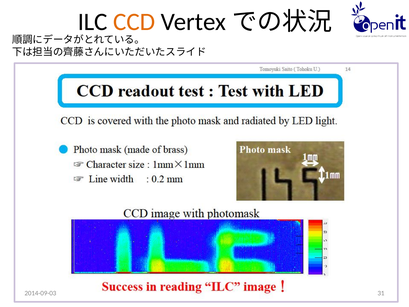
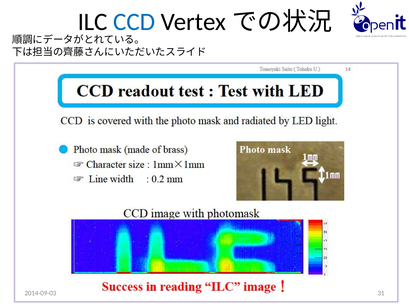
CCD colour: orange -> blue
